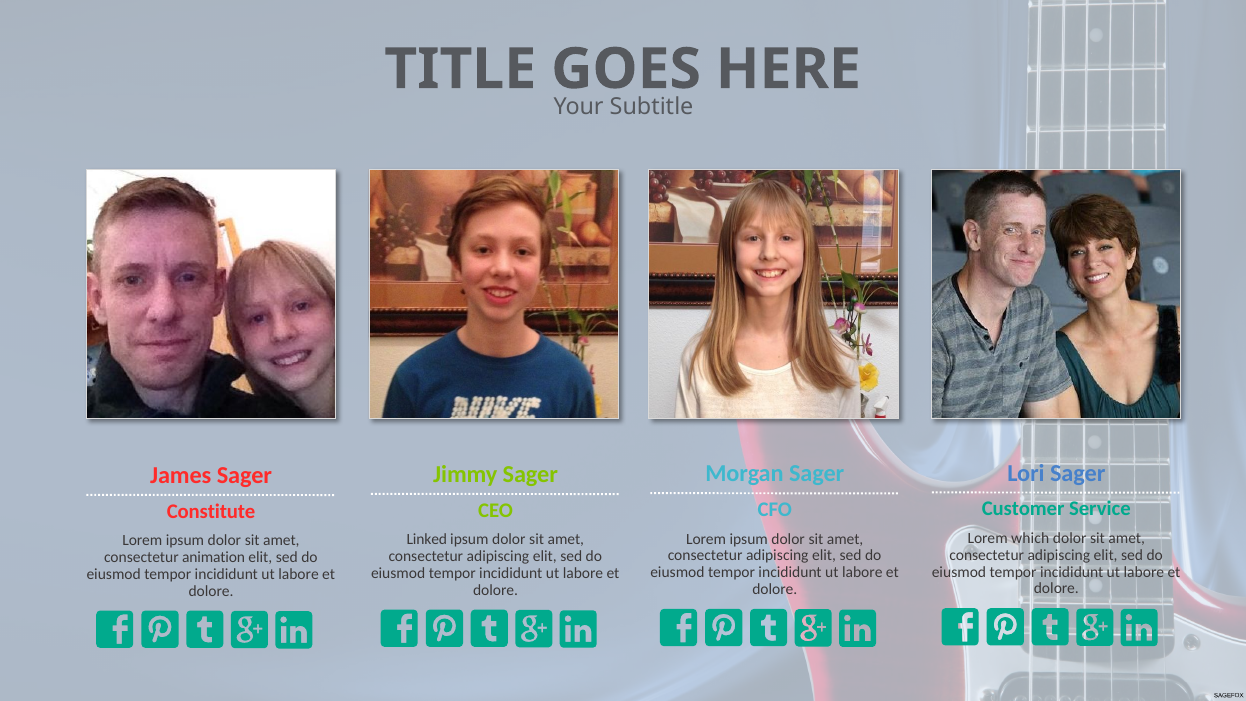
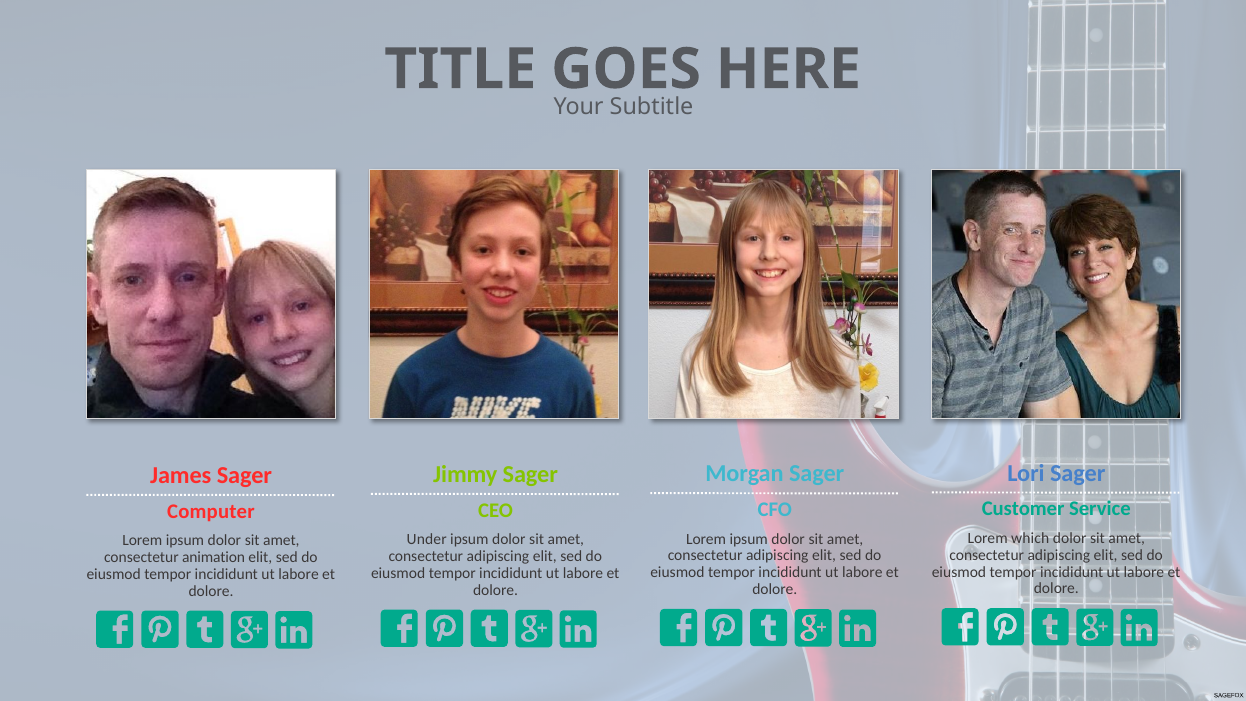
Constitute: Constitute -> Computer
Linked: Linked -> Under
